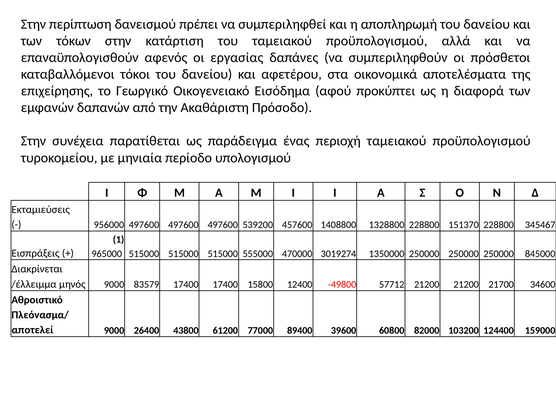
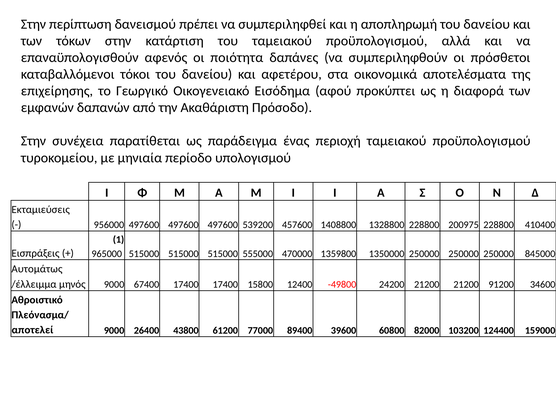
εργασίας: εργασίας -> ποιότητα
151370: 151370 -> 200975
345467: 345467 -> 410400
3019274: 3019274 -> 1359800
Διακρίνεται: Διακρίνεται -> Αυτομάτως
83579: 83579 -> 67400
57712: 57712 -> 24200
21700: 21700 -> 91200
